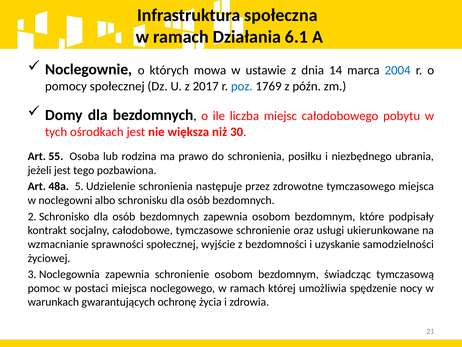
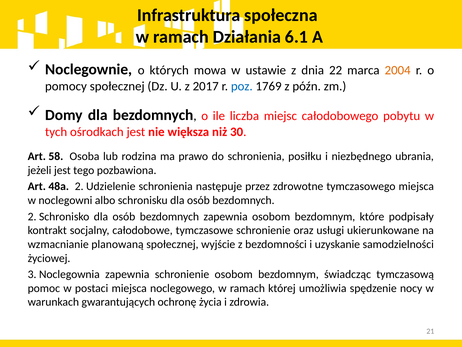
14: 14 -> 22
2004 colour: blue -> orange
55: 55 -> 58
48a 5: 5 -> 2
sprawności: sprawności -> planowaną
